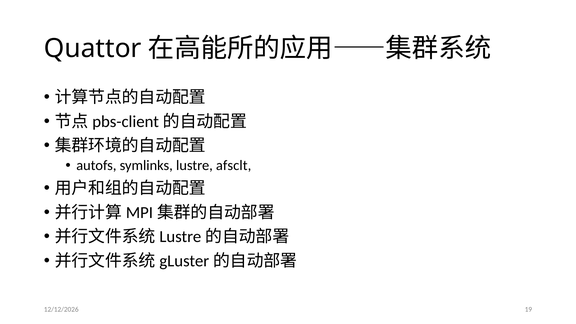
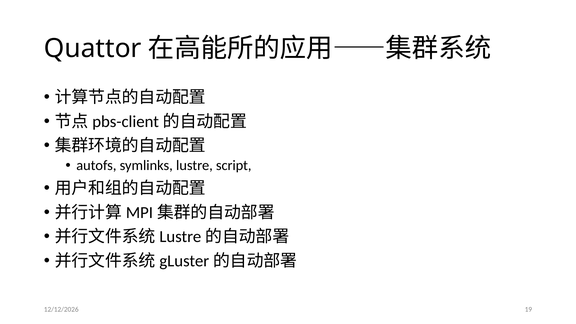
afsclt: afsclt -> script
